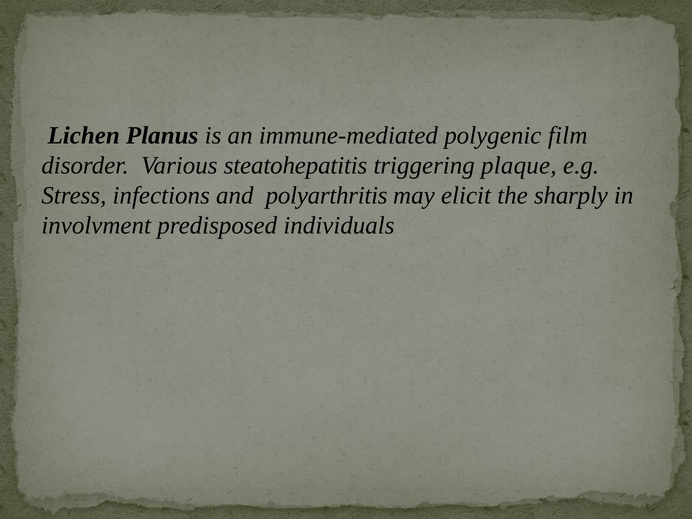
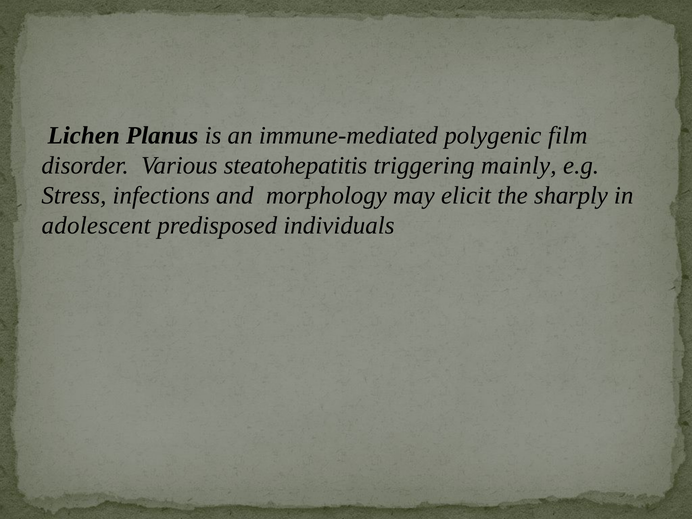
plaque: plaque -> mainly
polyarthritis: polyarthritis -> morphology
involvment: involvment -> adolescent
